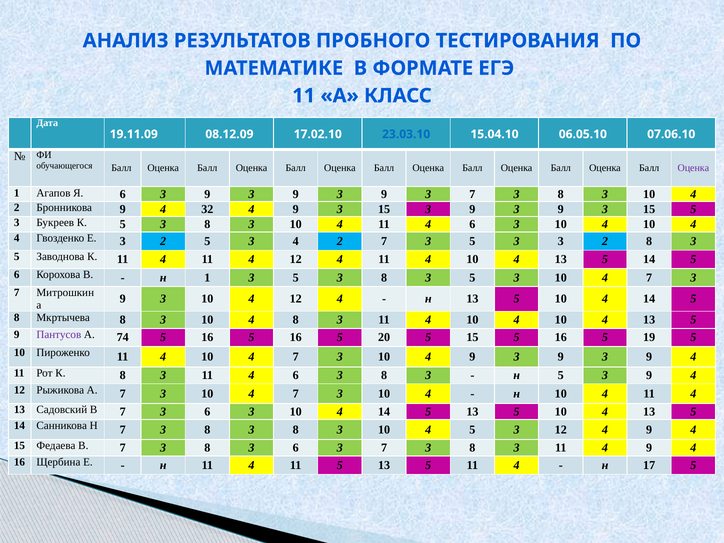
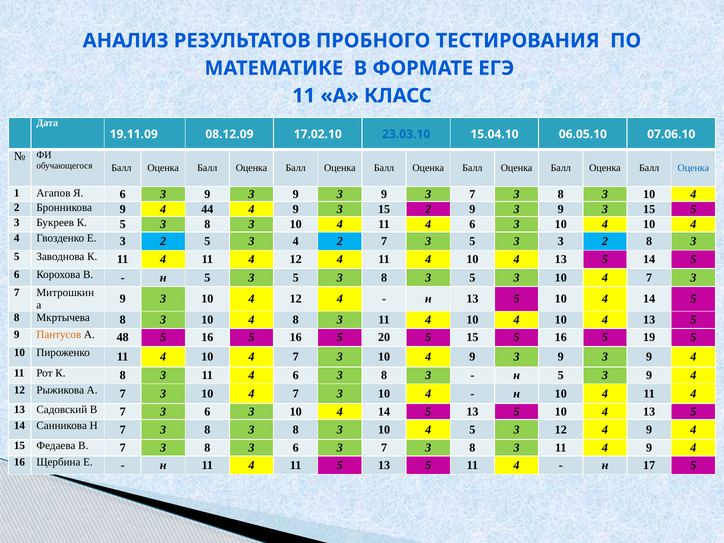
Оценка at (693, 168) colour: purple -> blue
32: 32 -> 44
15 3: 3 -> 2
1 at (207, 278): 1 -> 5
Пантусов colour: purple -> orange
74: 74 -> 48
